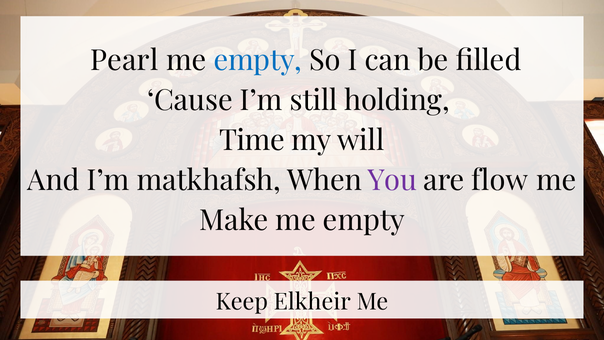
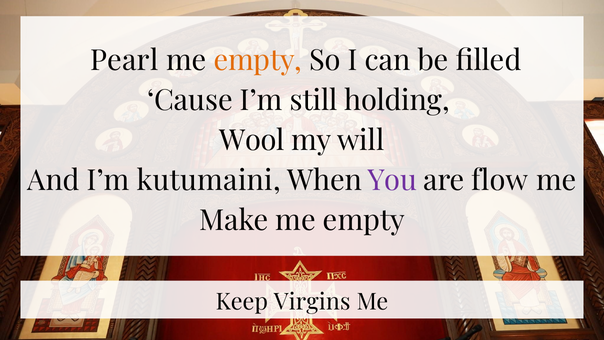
empty at (258, 61) colour: blue -> orange
Time: Time -> Wool
matkhafsh: matkhafsh -> kutumaini
Elkheir: Elkheir -> Virgins
